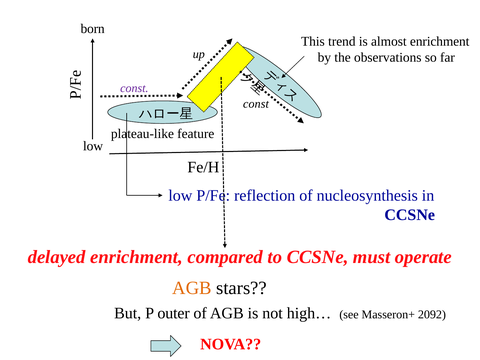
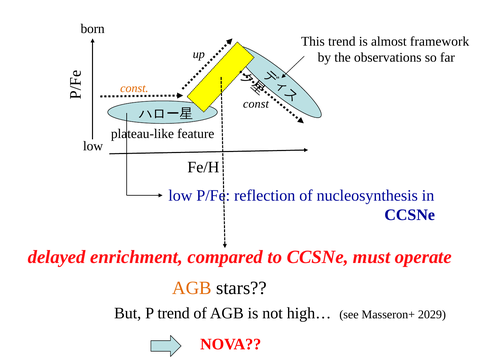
almost enrichment: enrichment -> framework
const at (134, 88) colour: purple -> orange
P outer: outer -> trend
2092: 2092 -> 2029
